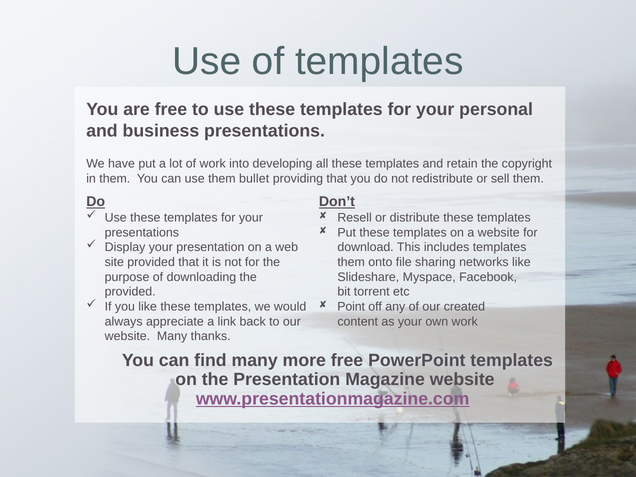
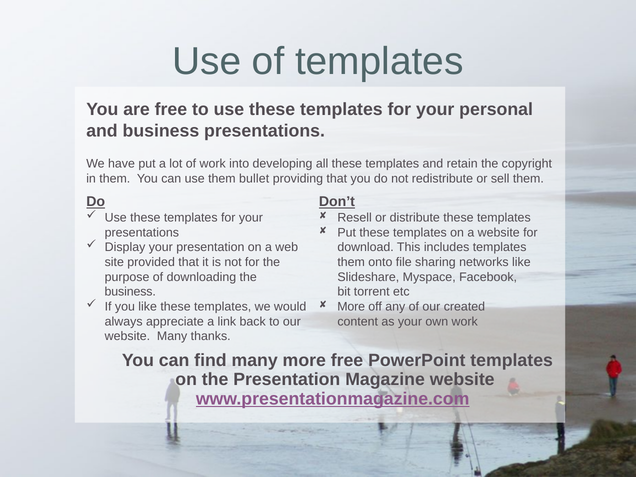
provided at (130, 292): provided -> business
Point at (351, 307): Point -> More
